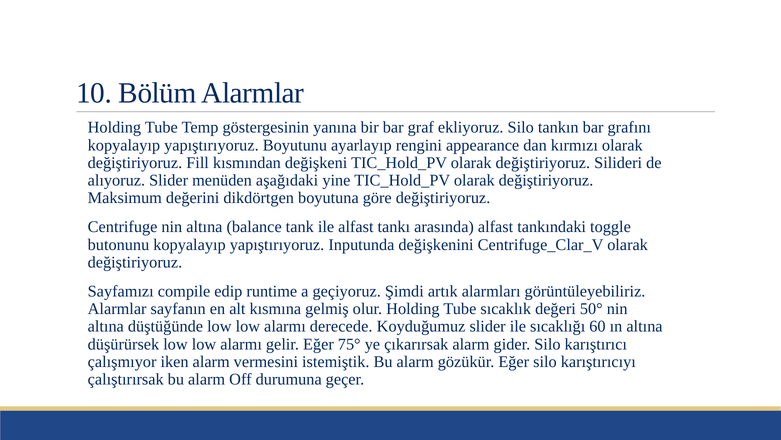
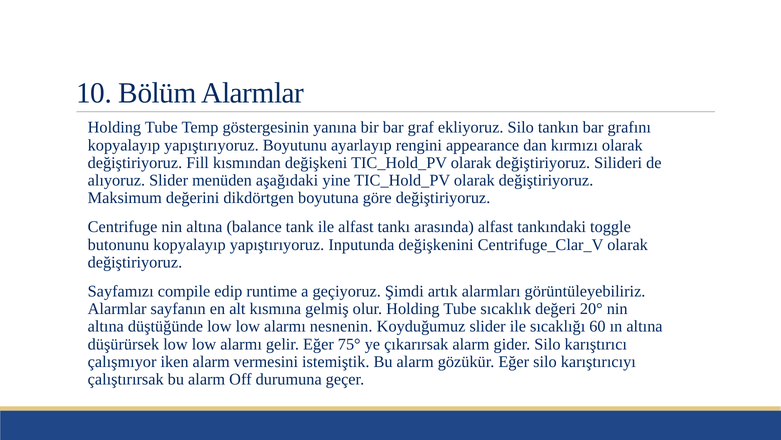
50°: 50° -> 20°
derecede: derecede -> nesnenin
